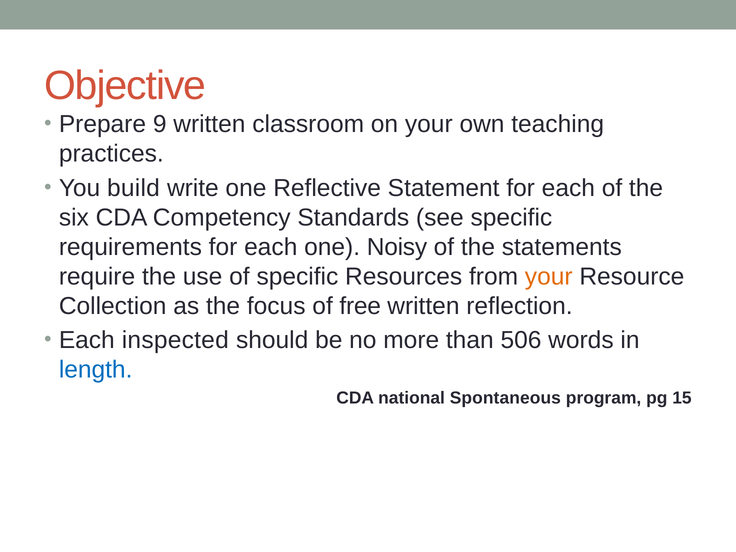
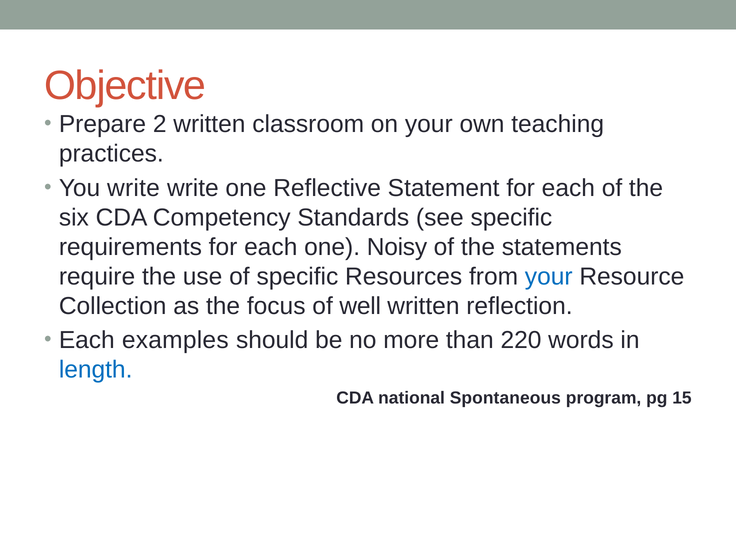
9: 9 -> 2
You build: build -> write
your at (549, 276) colour: orange -> blue
free: free -> well
inspected: inspected -> examples
506: 506 -> 220
